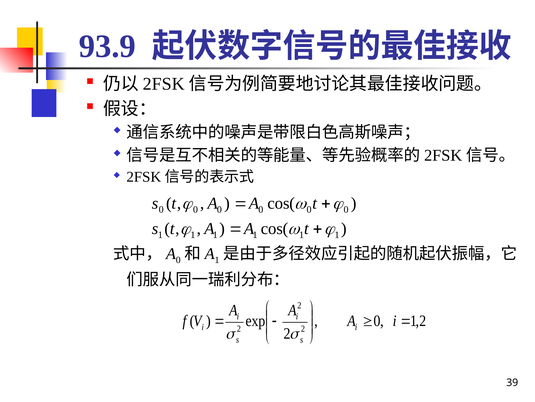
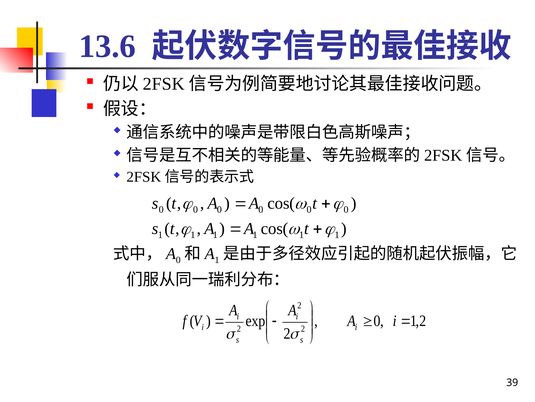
93.9: 93.9 -> 13.6
